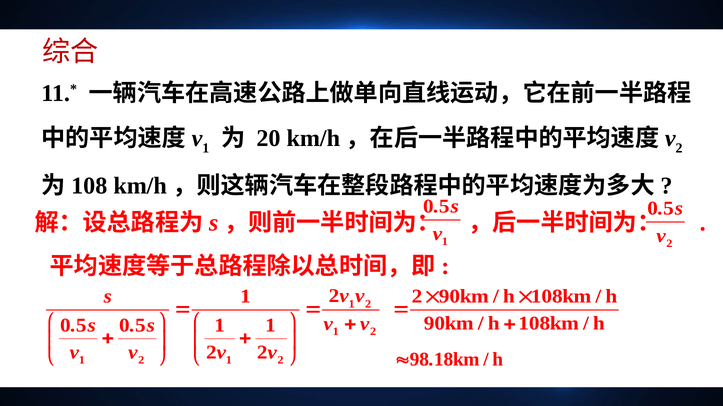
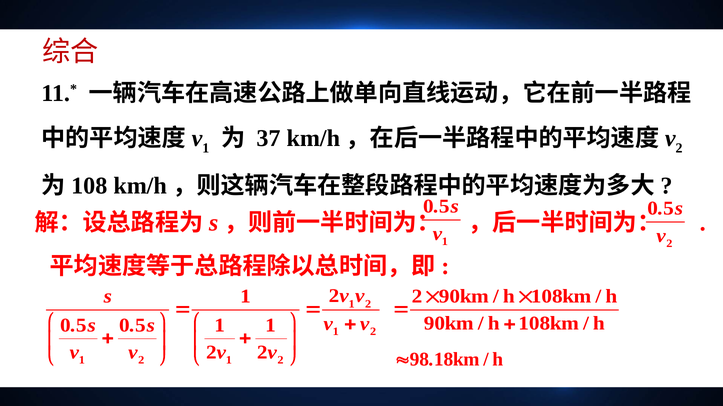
20: 20 -> 37
